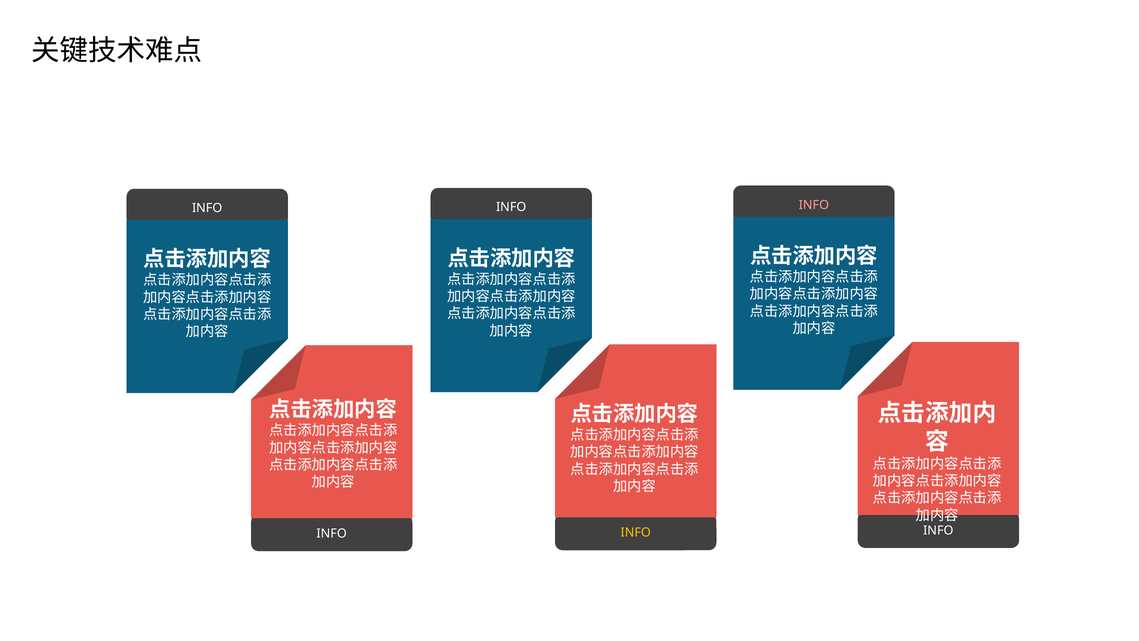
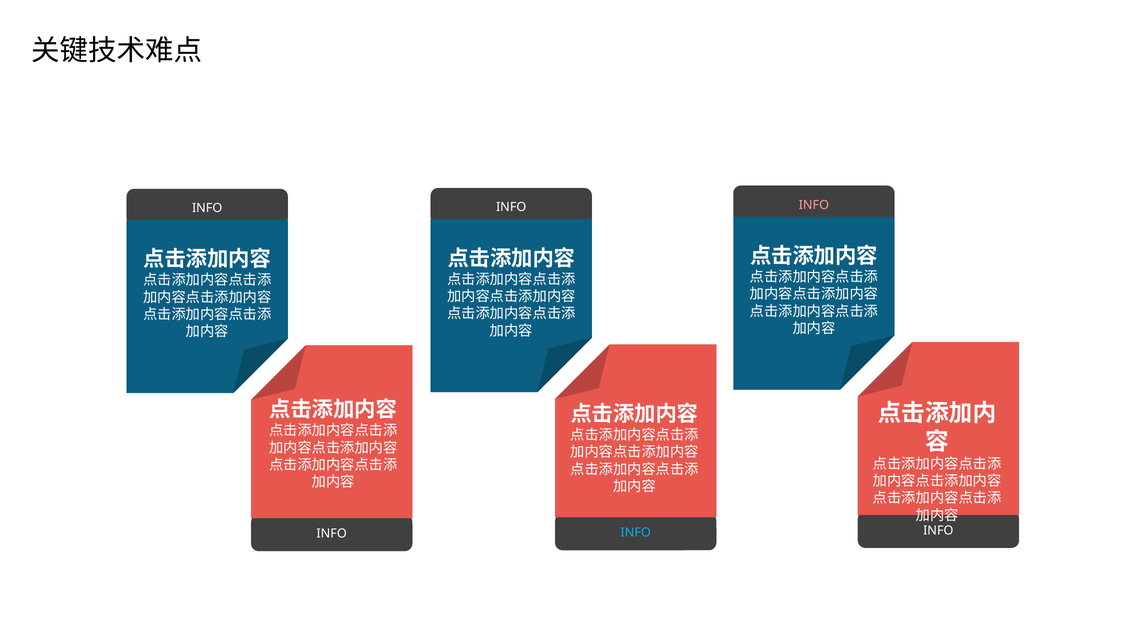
INFO at (636, 532) colour: yellow -> light blue
